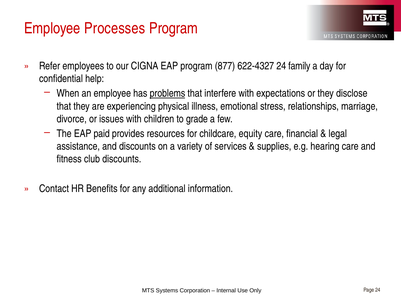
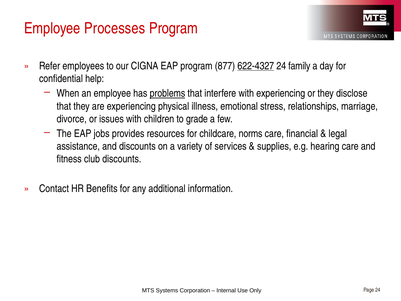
622-4327 underline: none -> present
with expectations: expectations -> experiencing
paid: paid -> jobs
equity: equity -> norms
